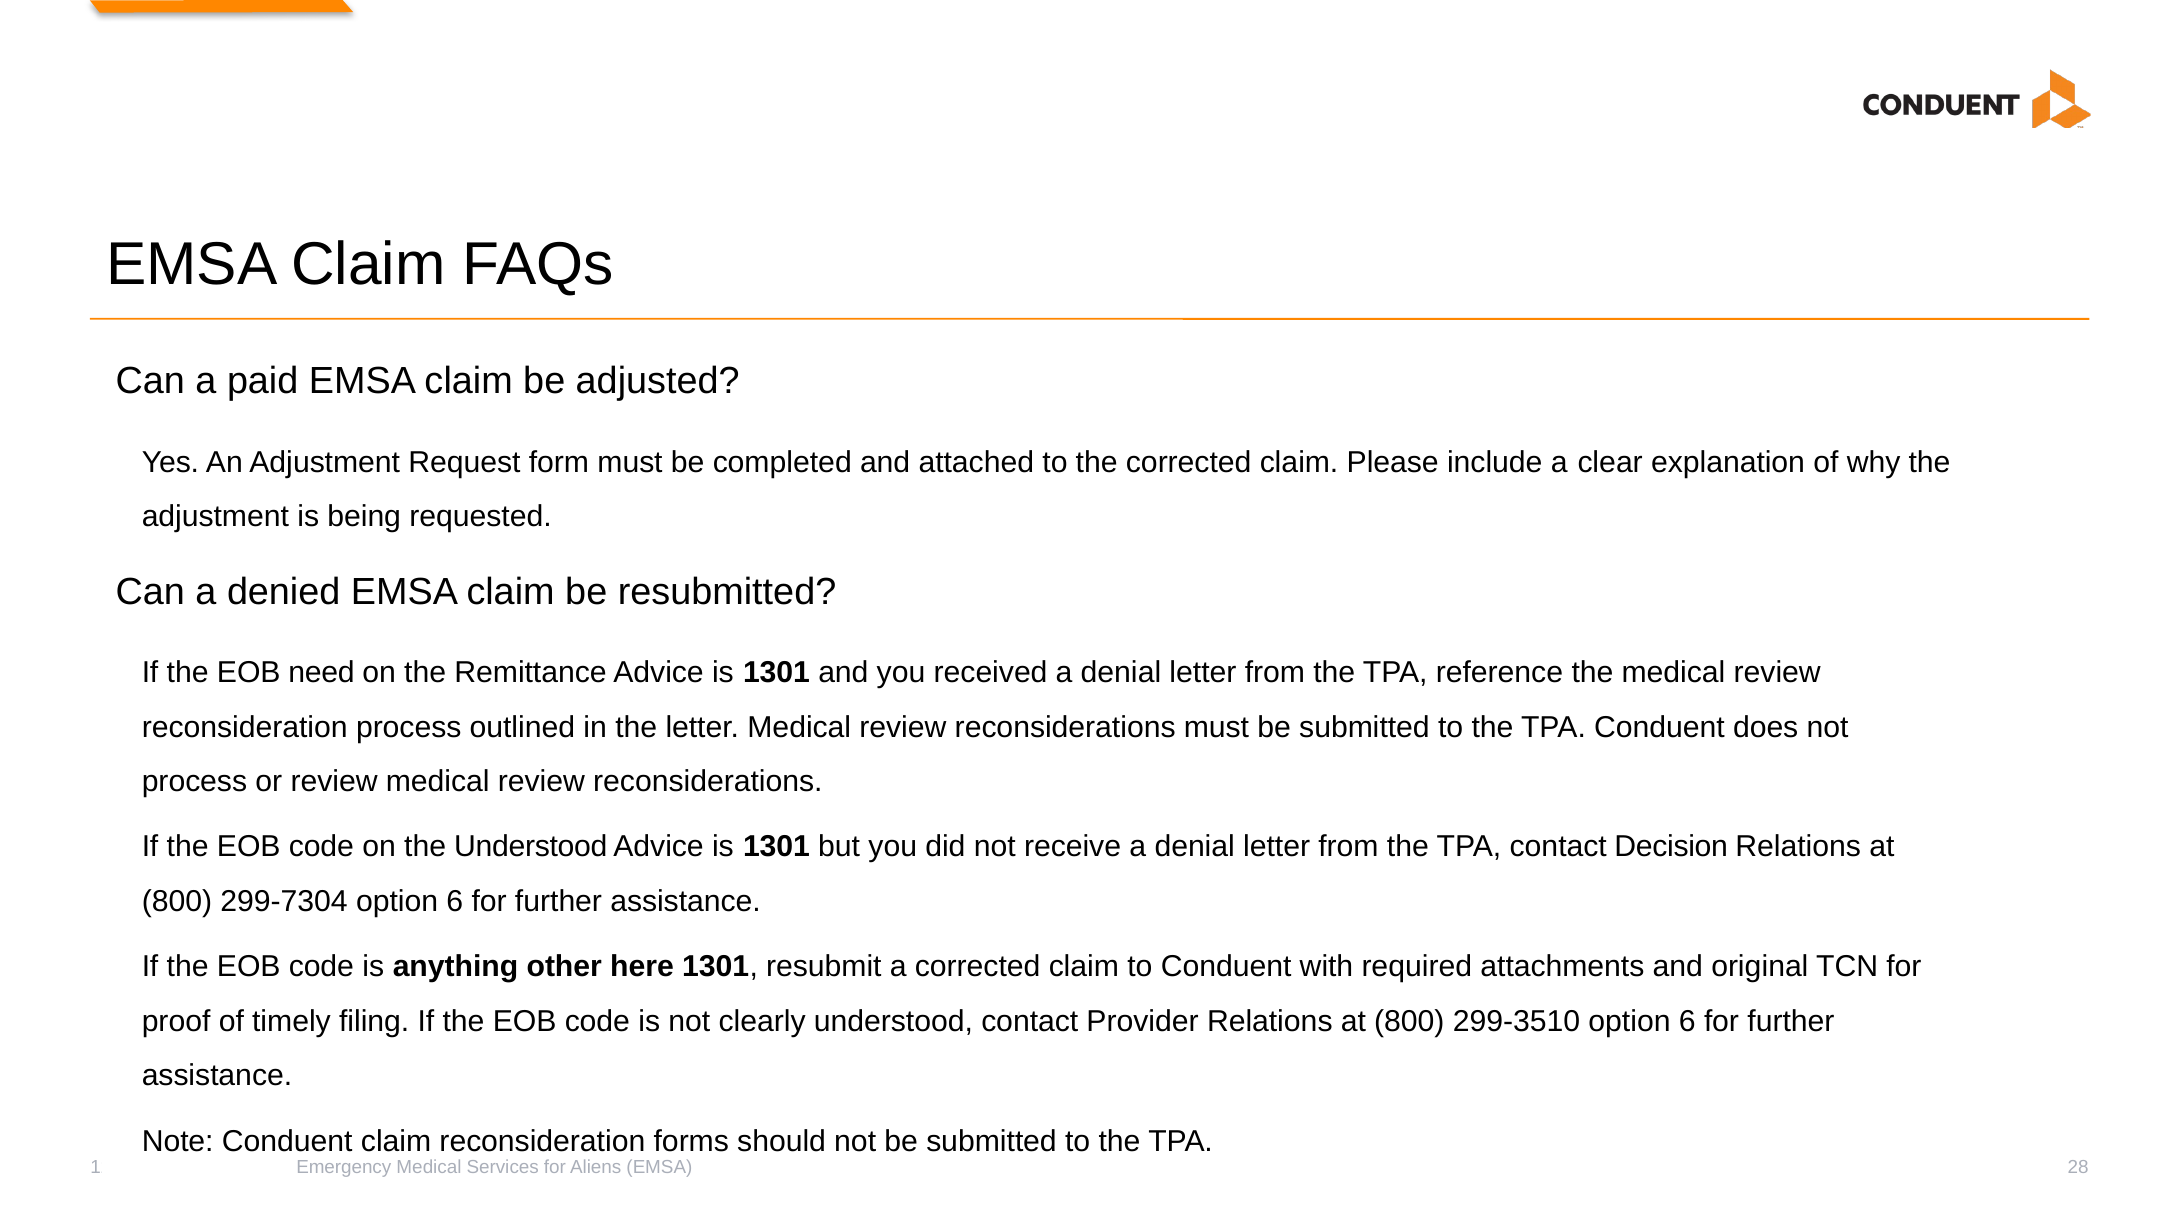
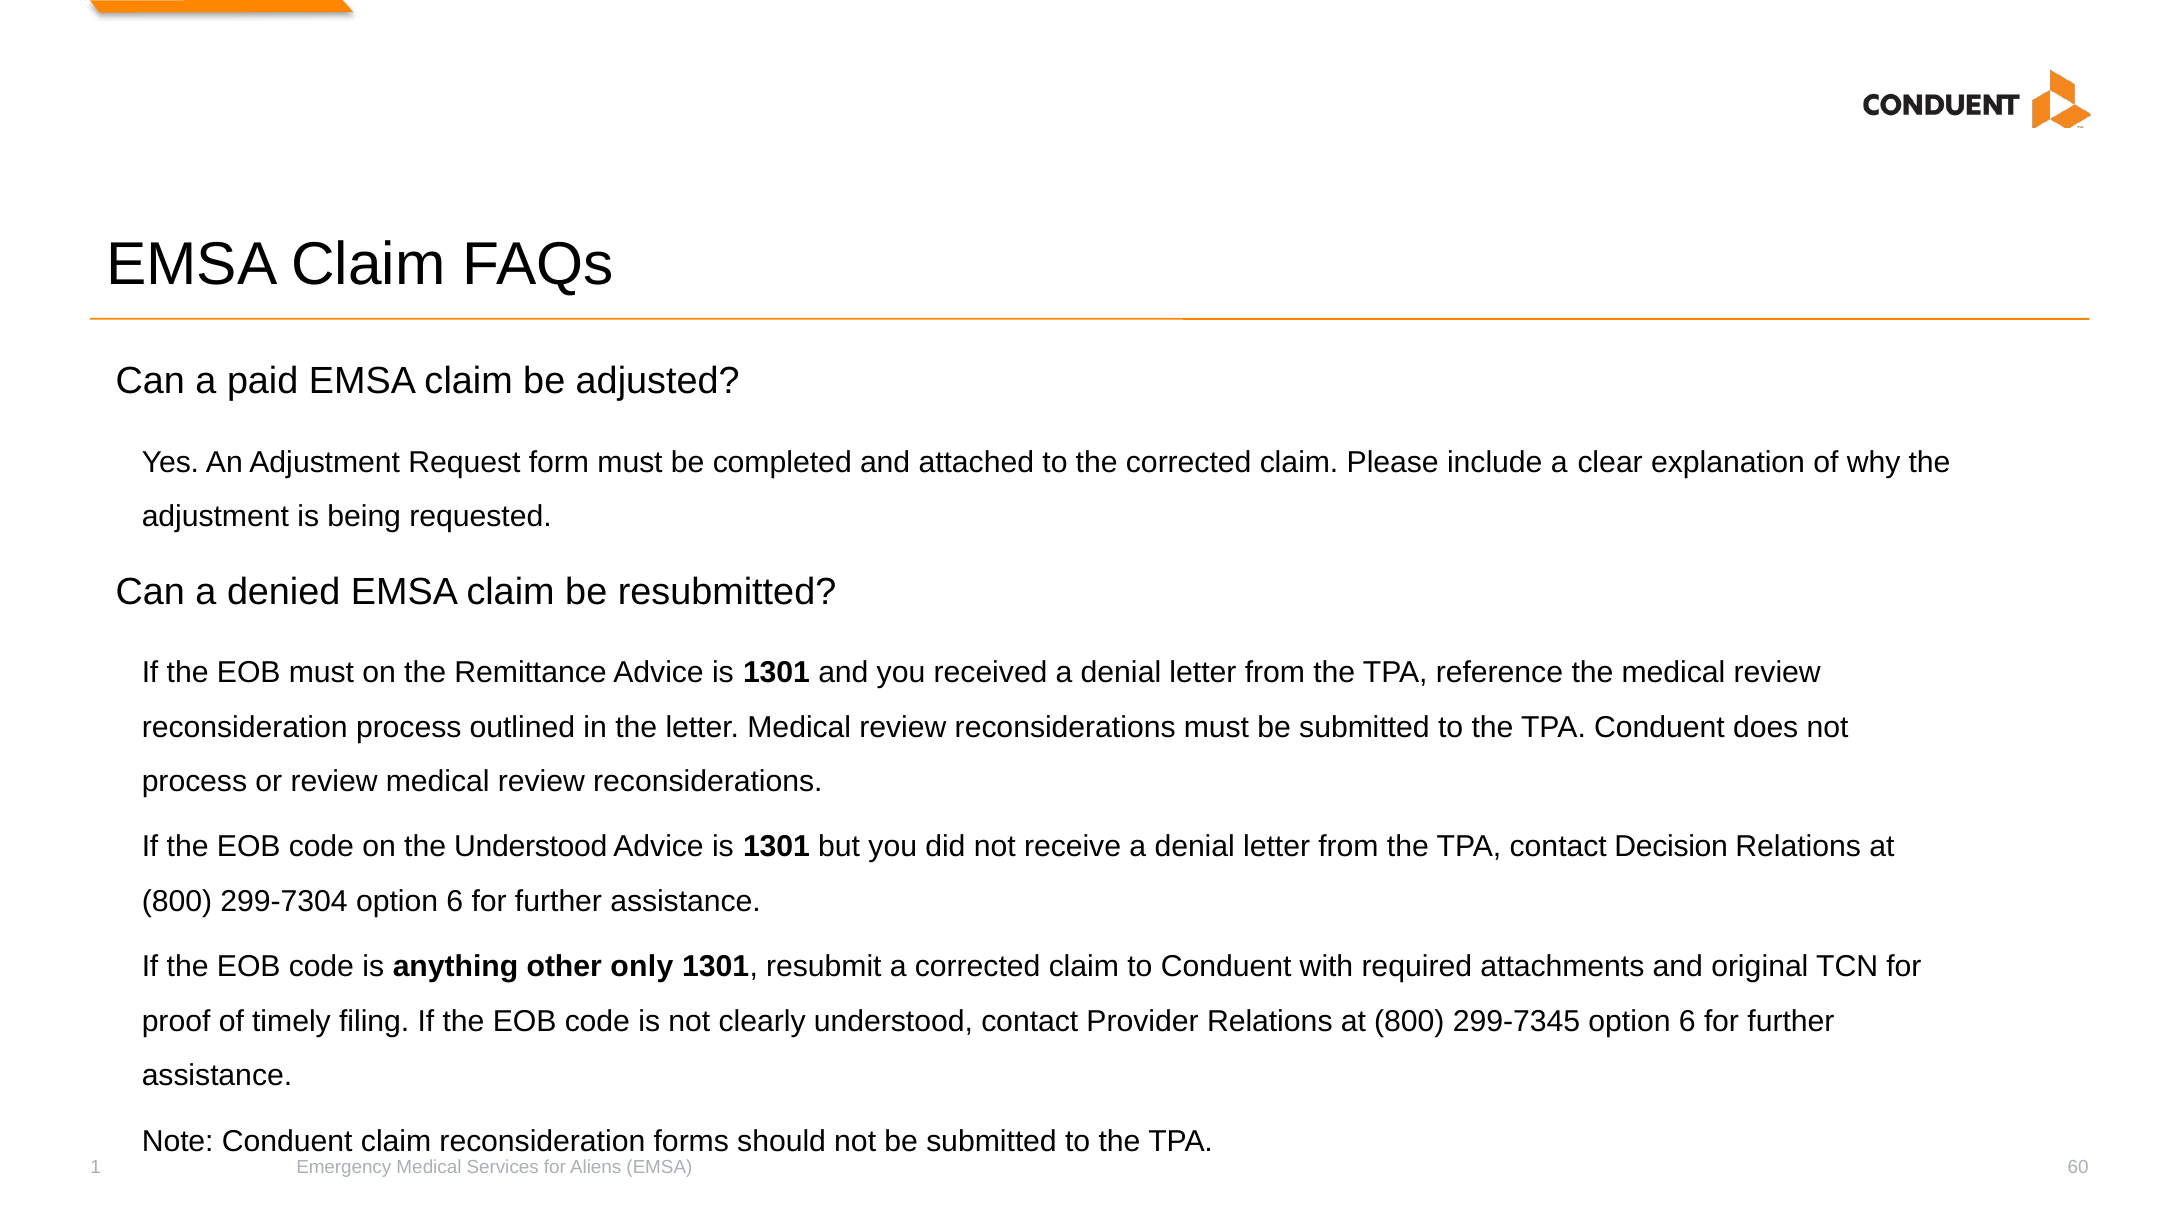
EOB need: need -> must
here: here -> only
299-3510: 299-3510 -> 299-7345
28: 28 -> 60
